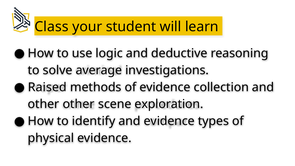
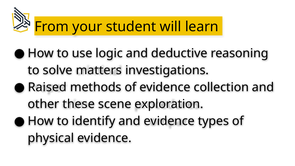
Class: Class -> From
average: average -> matters
other other: other -> these
